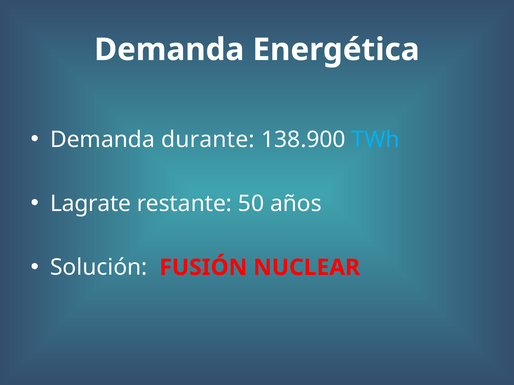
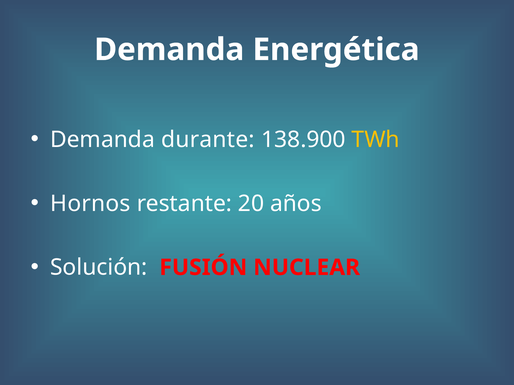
TWh colour: light blue -> yellow
Lagrate: Lagrate -> Hornos
50: 50 -> 20
